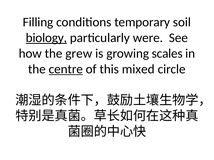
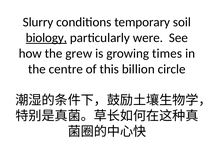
Filling: Filling -> Slurry
scales: scales -> times
centre underline: present -> none
mixed: mixed -> billion
